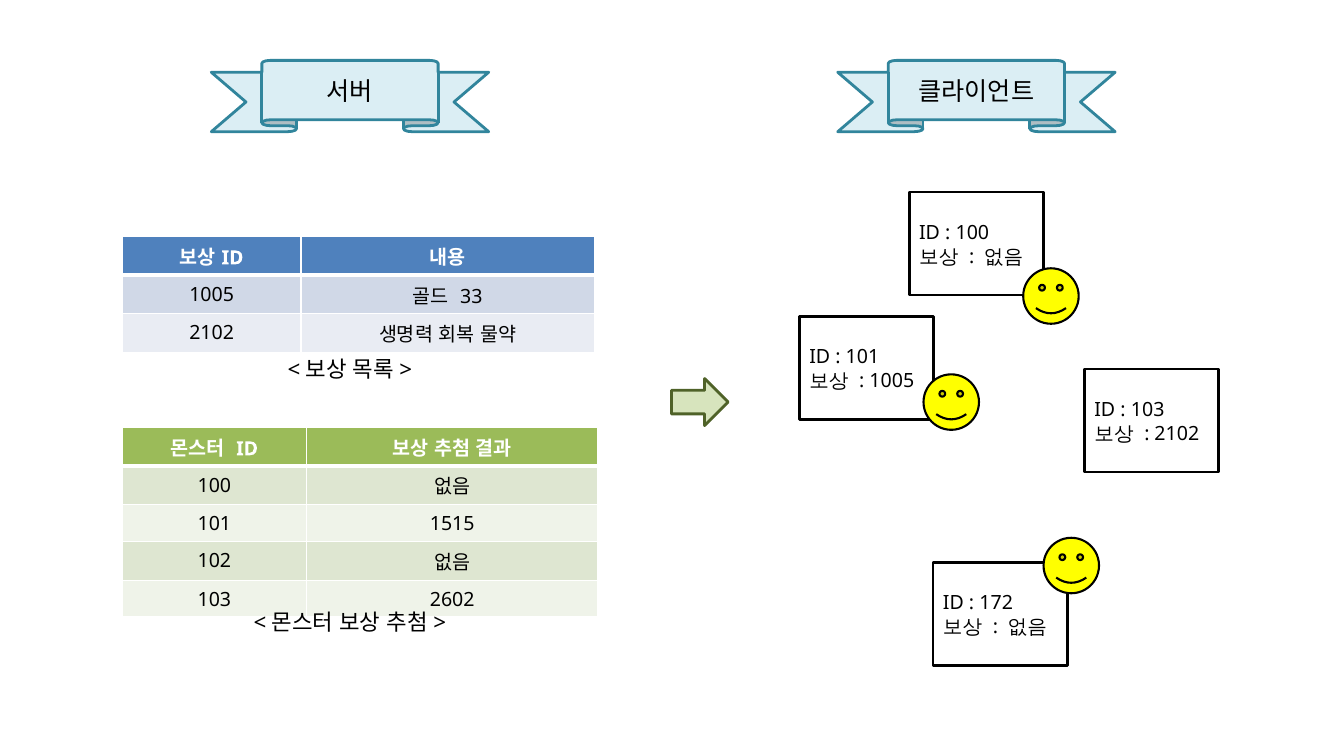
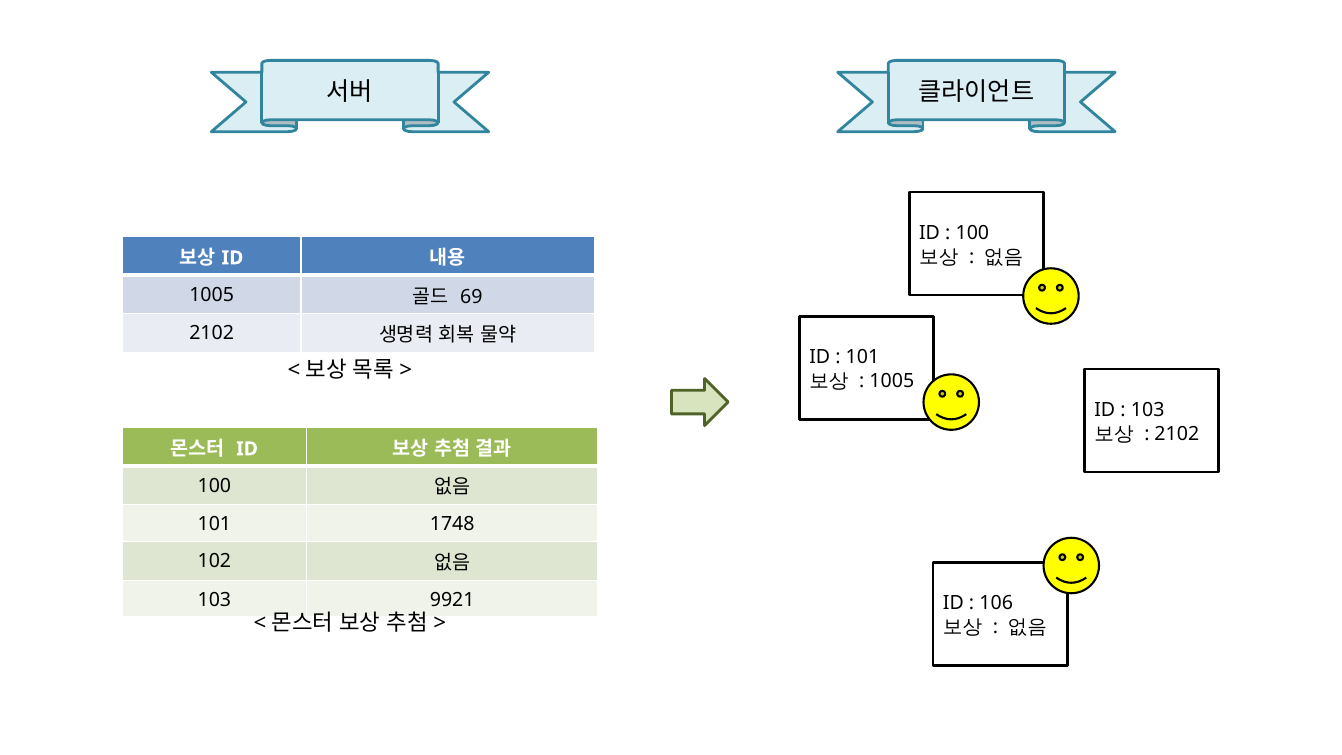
33: 33 -> 69
1515: 1515 -> 1748
2602: 2602 -> 9921
172: 172 -> 106
